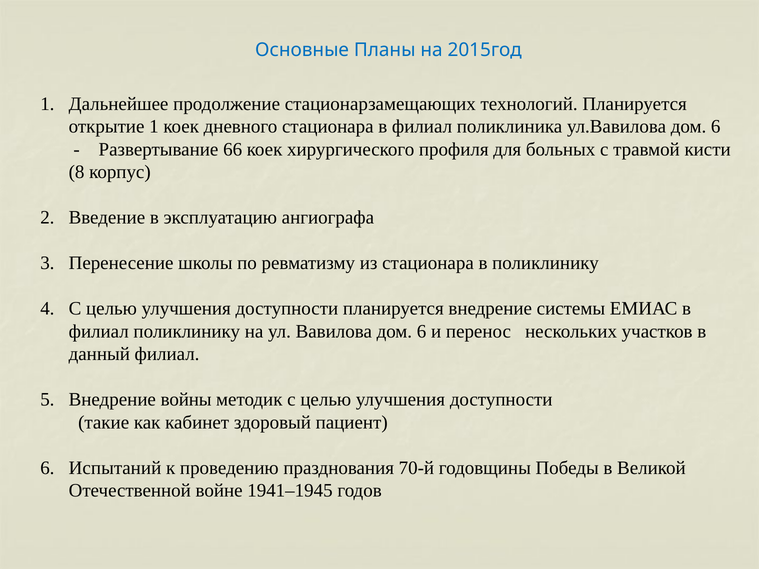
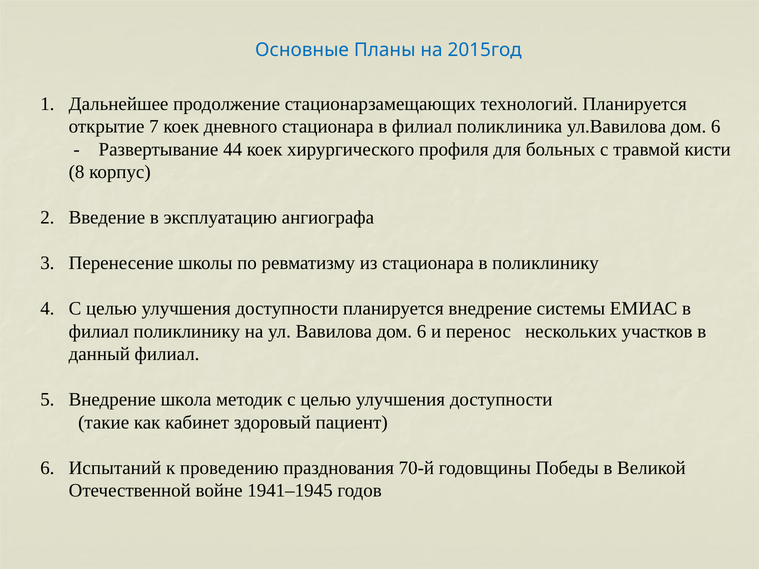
открытие 1: 1 -> 7
66: 66 -> 44
войны: войны -> школа
